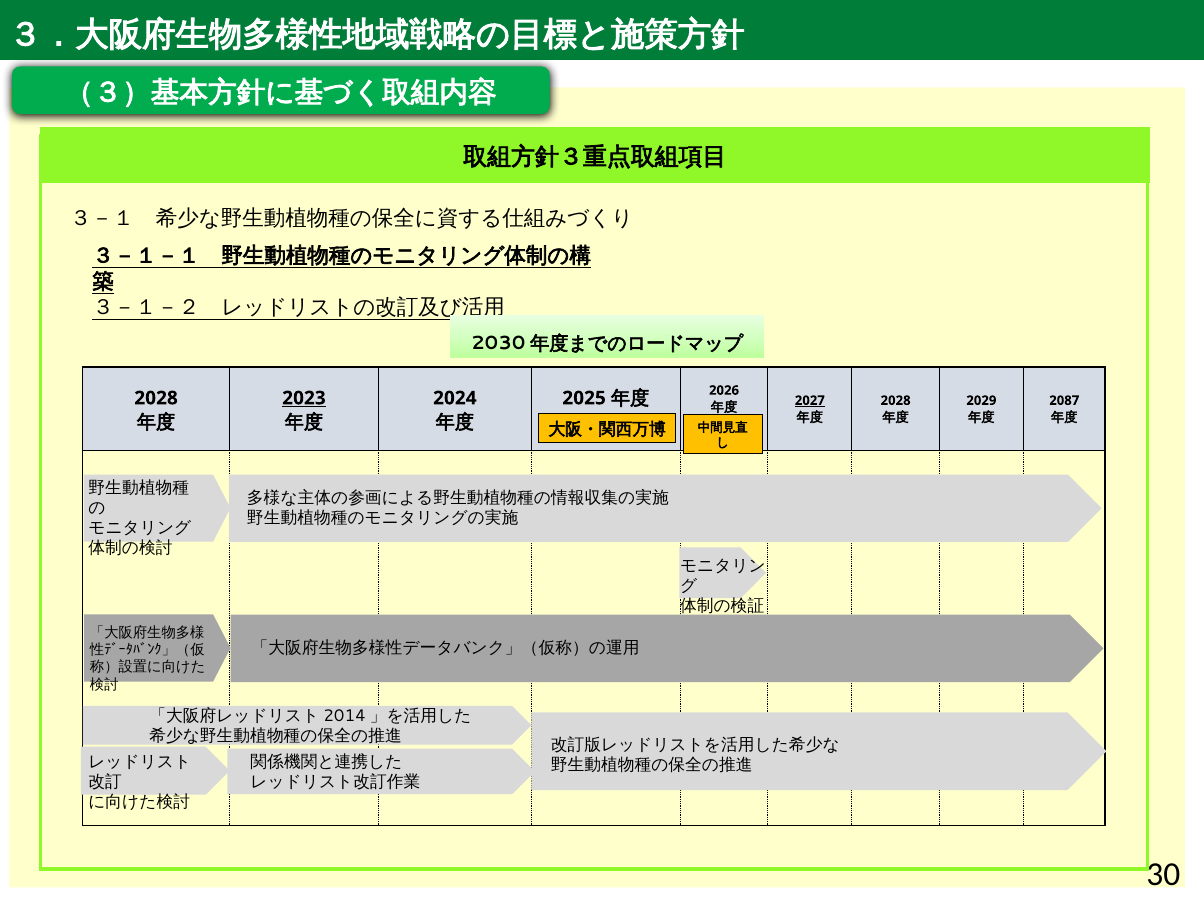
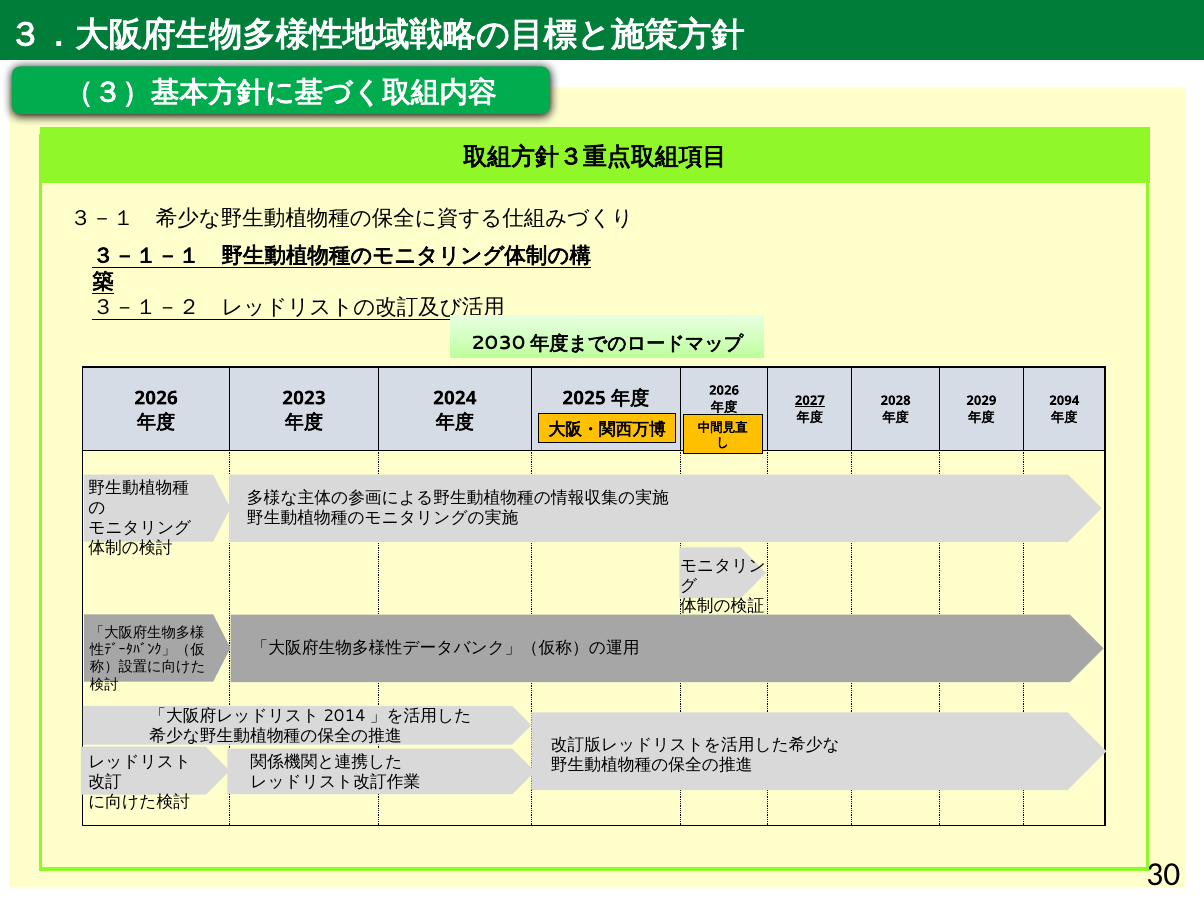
2028 at (156, 398): 2028 -> 2026
2023 underline: present -> none
2087: 2087 -> 2094
